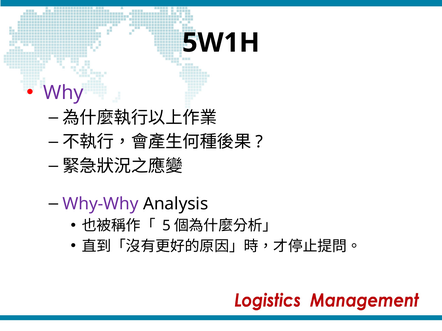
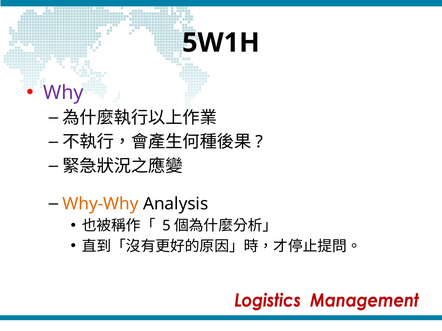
Why-Why colour: purple -> orange
